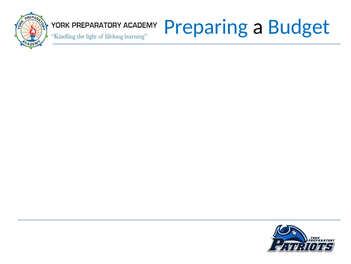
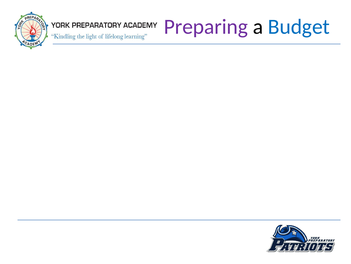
Preparing colour: blue -> purple
